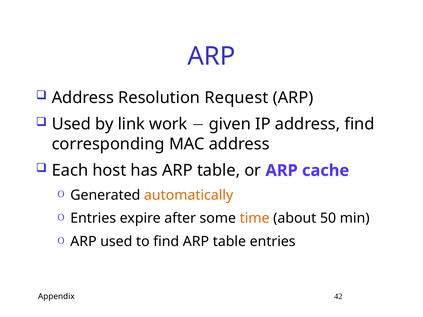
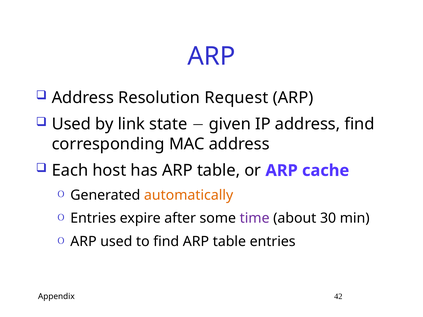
work: work -> state
time colour: orange -> purple
50: 50 -> 30
